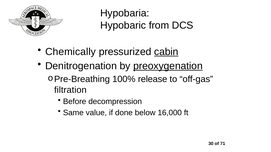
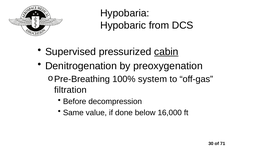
Chemically: Chemically -> Supervised
preoxygenation underline: present -> none
release: release -> system
